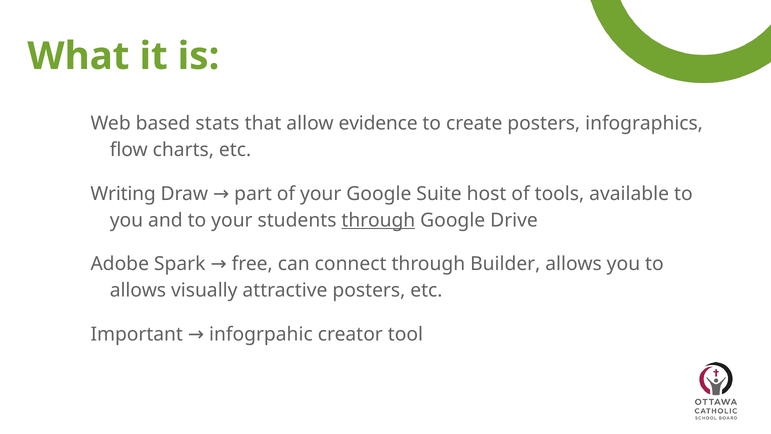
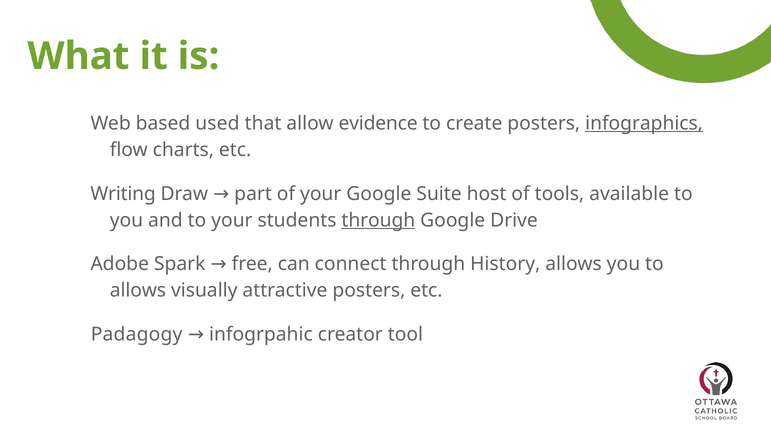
stats: stats -> used
infographics underline: none -> present
Builder: Builder -> History
Important: Important -> Padagogy
